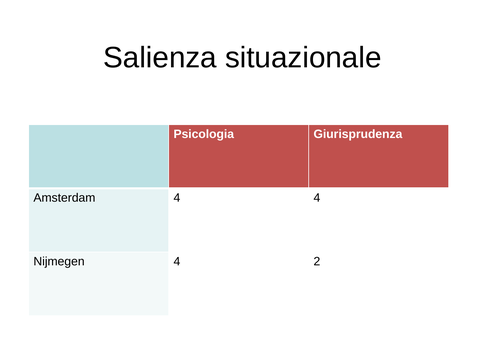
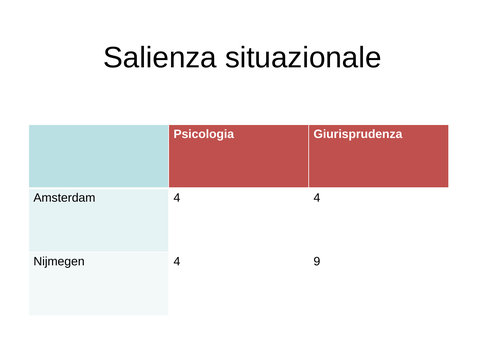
2: 2 -> 9
